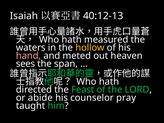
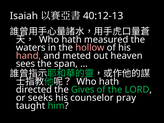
hollow colour: yellow -> pink
Feast: Feast -> Gives
abide: abide -> seeks
